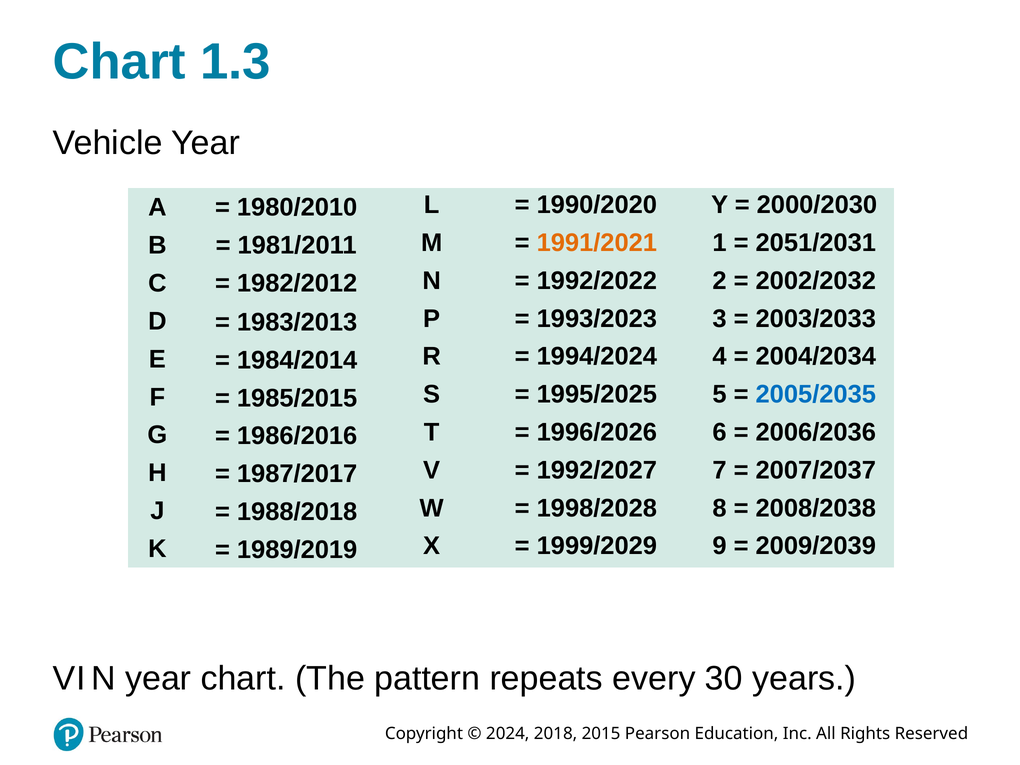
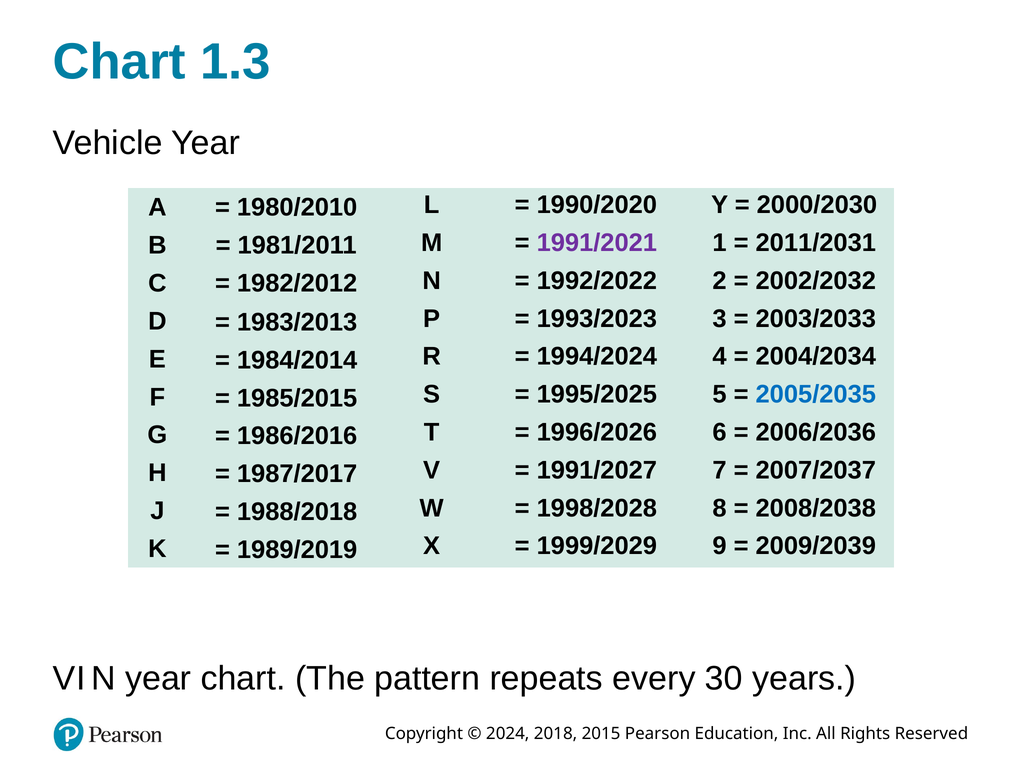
1991/2021 colour: orange -> purple
2051/2031: 2051/2031 -> 2011/2031
1992/2027: 1992/2027 -> 1991/2027
